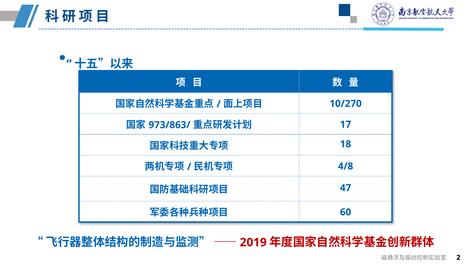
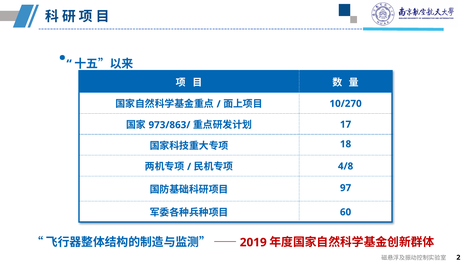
47: 47 -> 97
